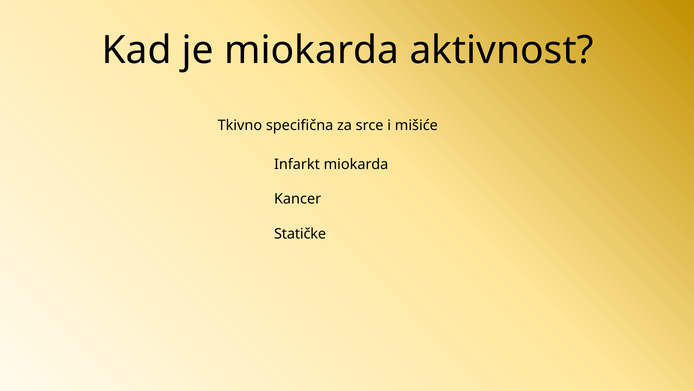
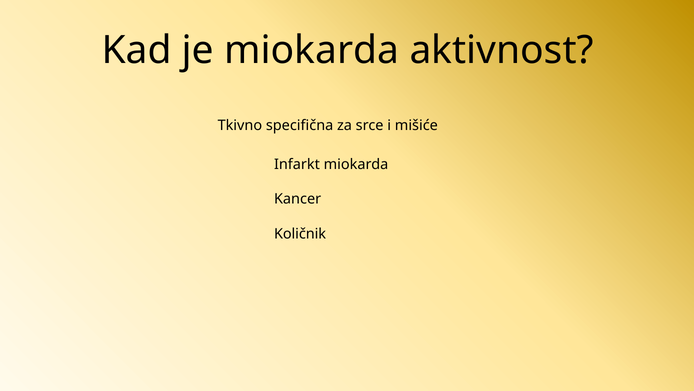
Statičke: Statičke -> Količnik
